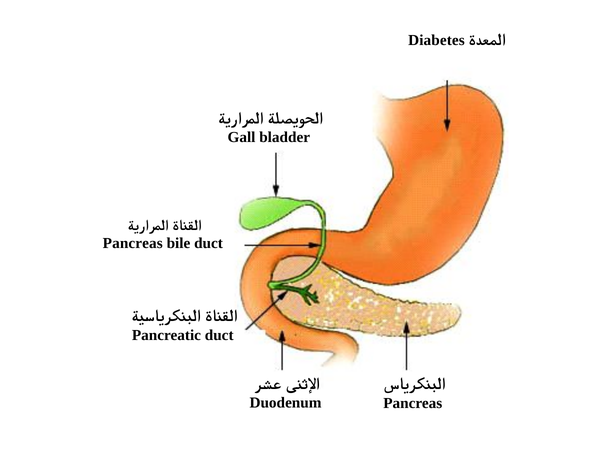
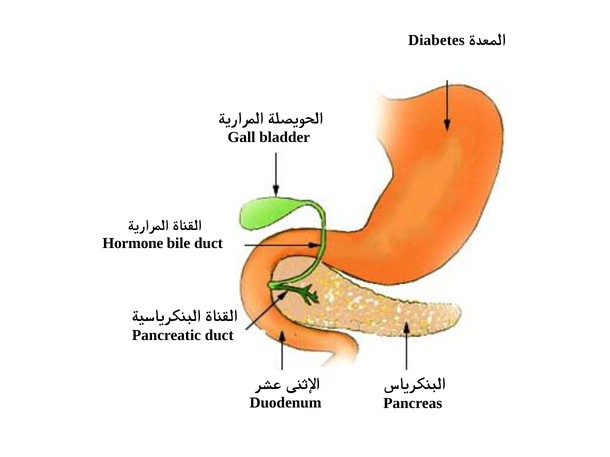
Pancreas at (133, 244): Pancreas -> Hormone
